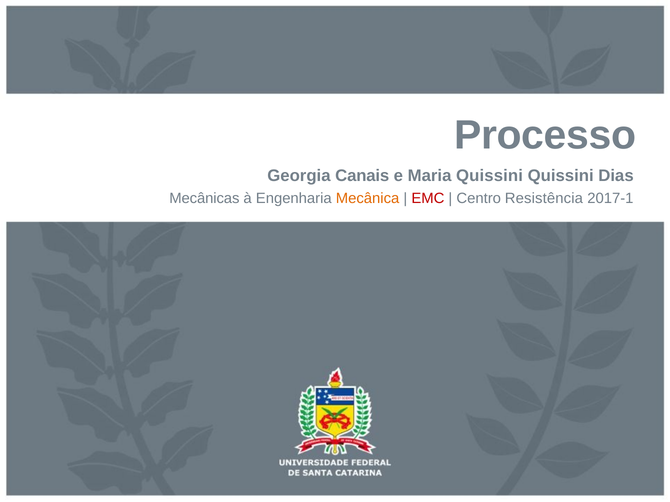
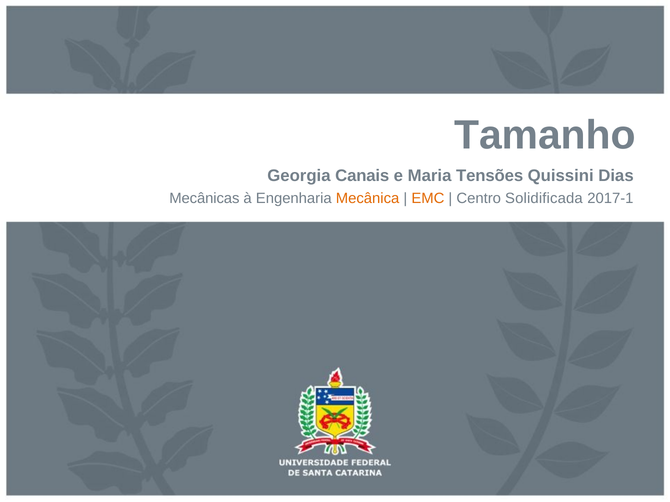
Processo: Processo -> Tamanho
Maria Quissini: Quissini -> Tensões
EMC colour: red -> orange
Resistência: Resistência -> Solidificada
